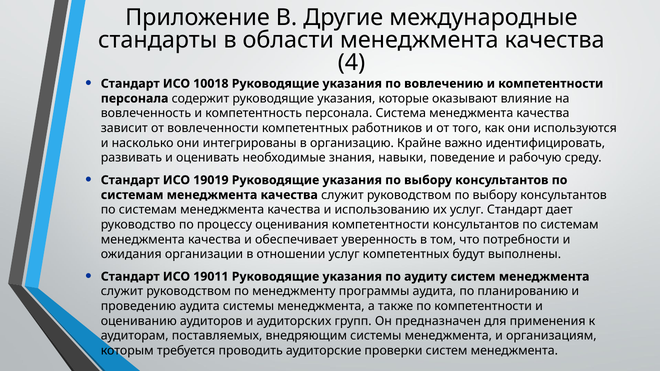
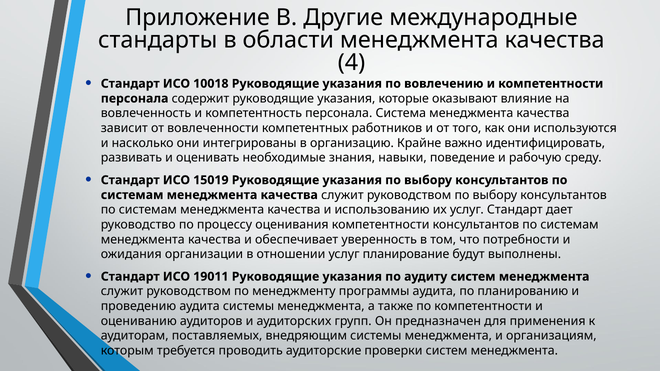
19019: 19019 -> 15019
услуг компетентных: компетентных -> планирование
